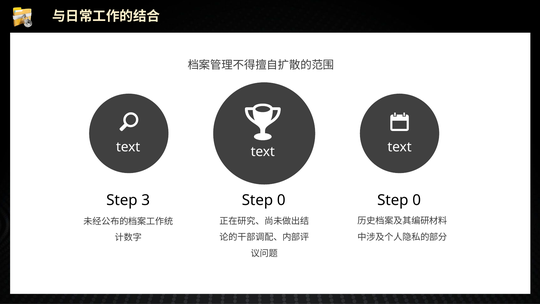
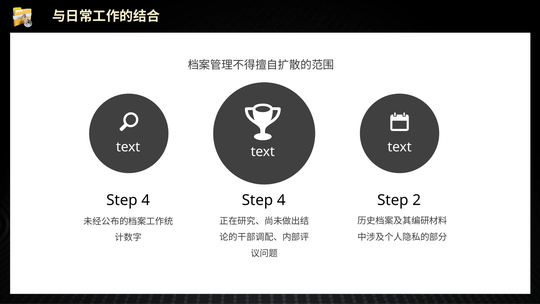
3 at (146, 200): 3 -> 4
0 at (281, 200): 0 -> 4
0 at (417, 200): 0 -> 2
